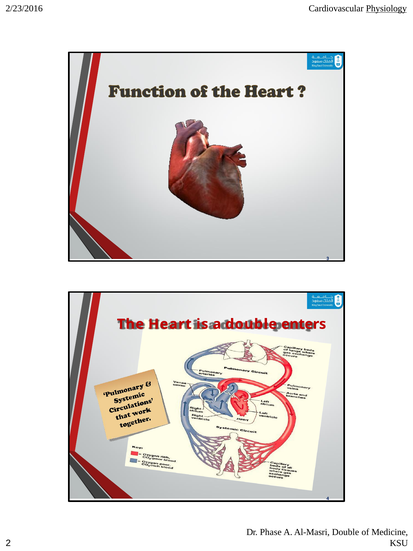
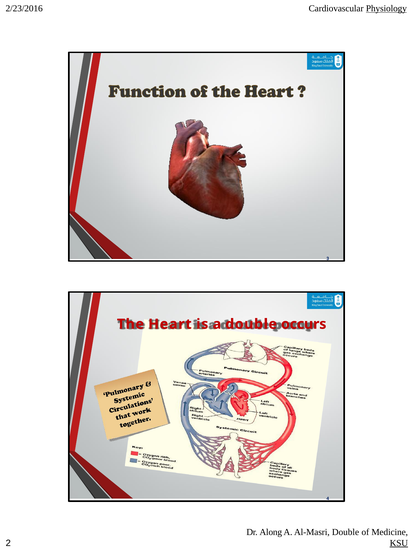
enters: enters -> occurs
Phase: Phase -> Along
KSU underline: none -> present
